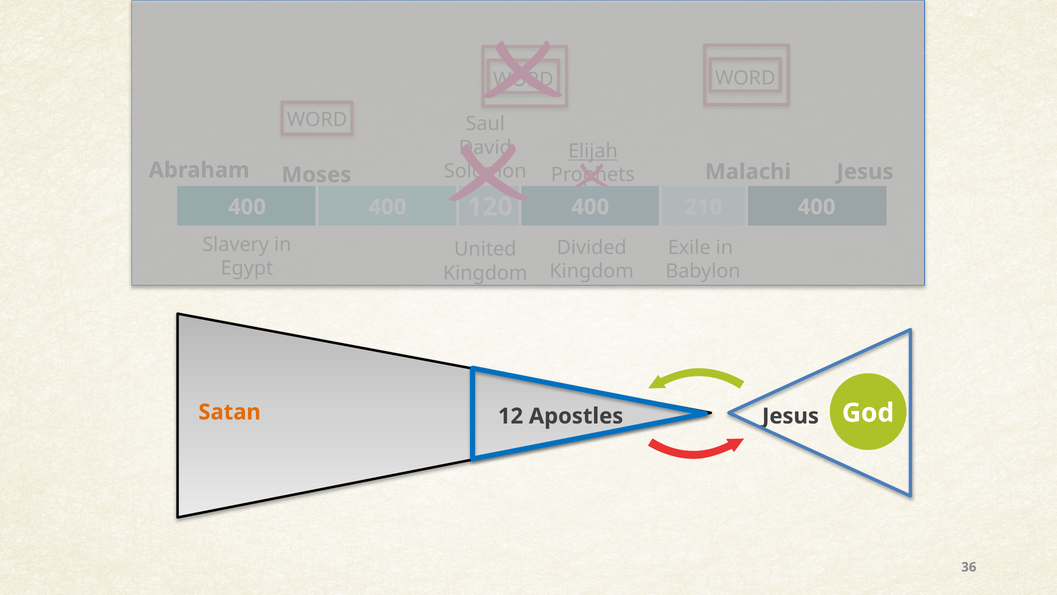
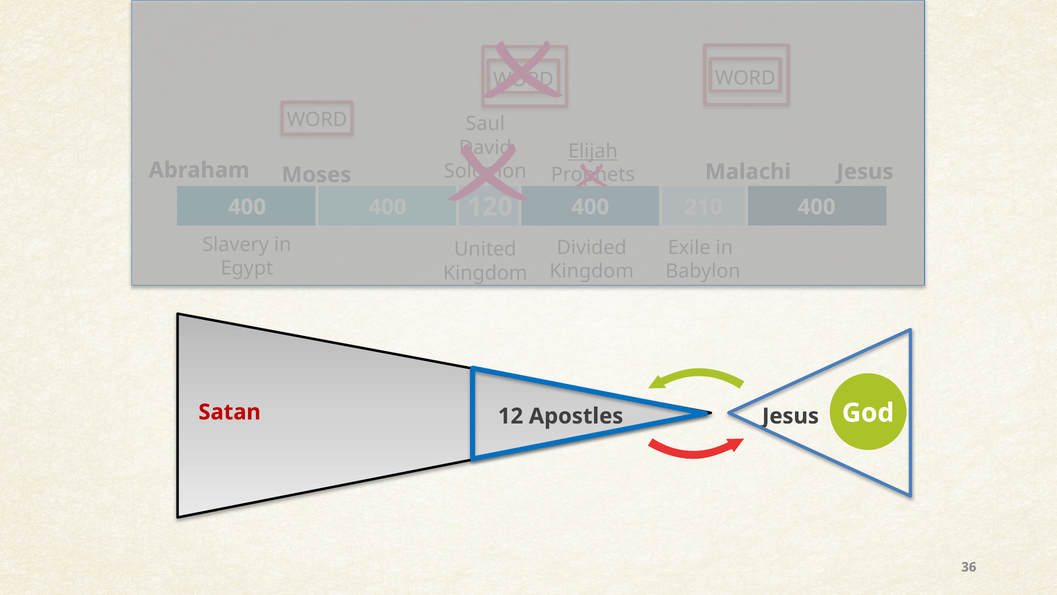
Satan colour: orange -> red
